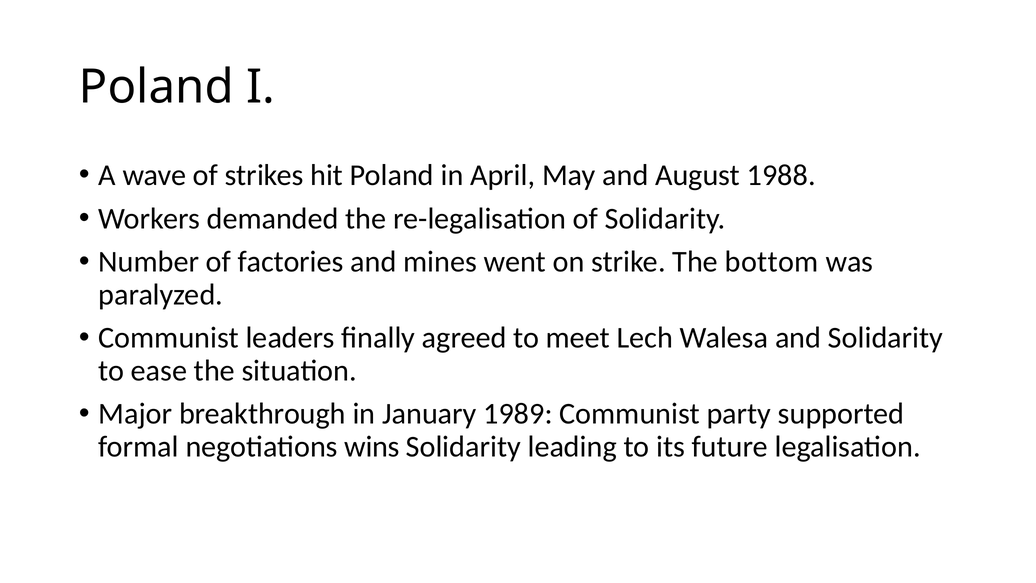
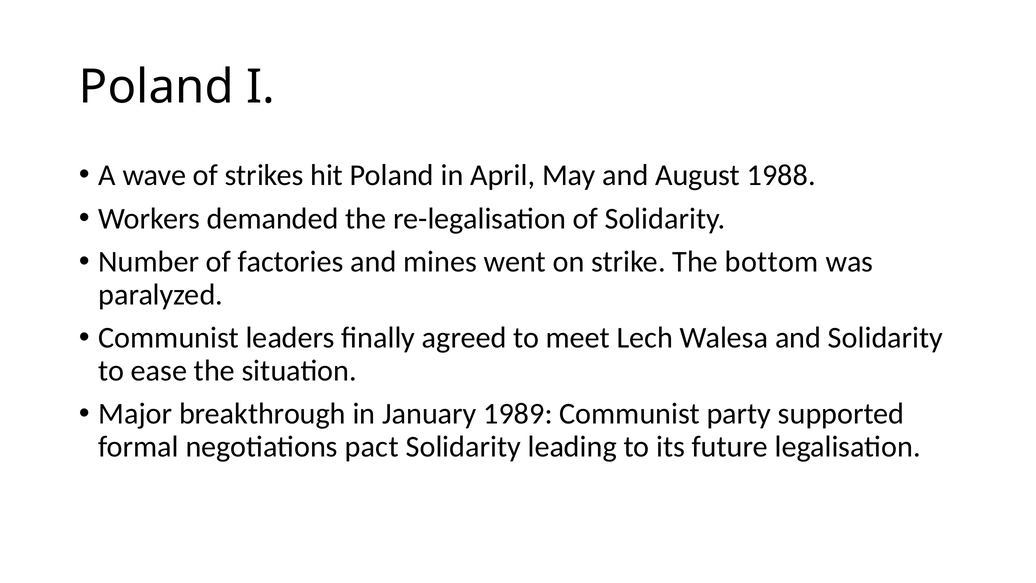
wins: wins -> pact
